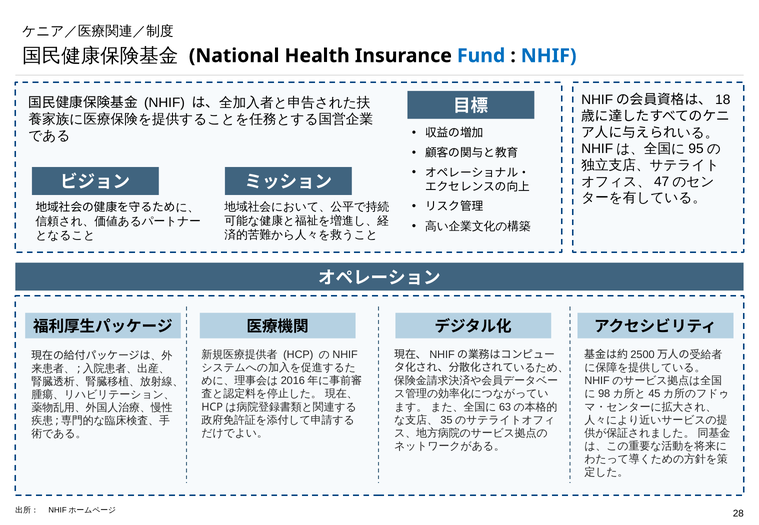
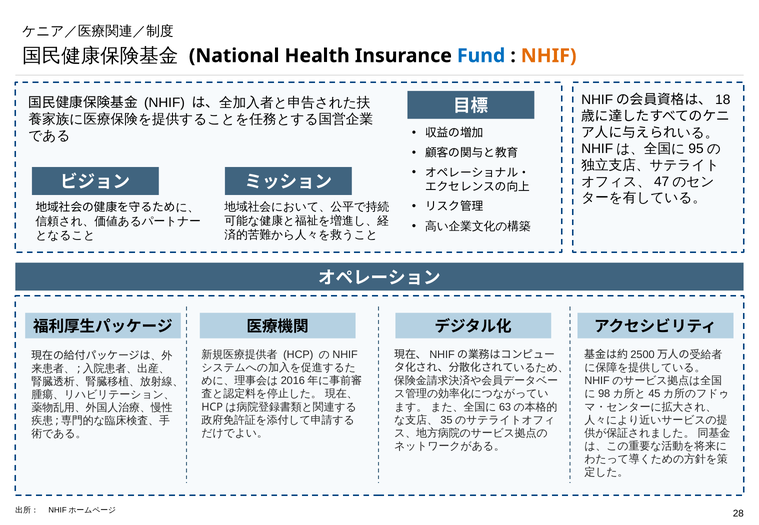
NHIF at (549, 56) colour: blue -> orange
